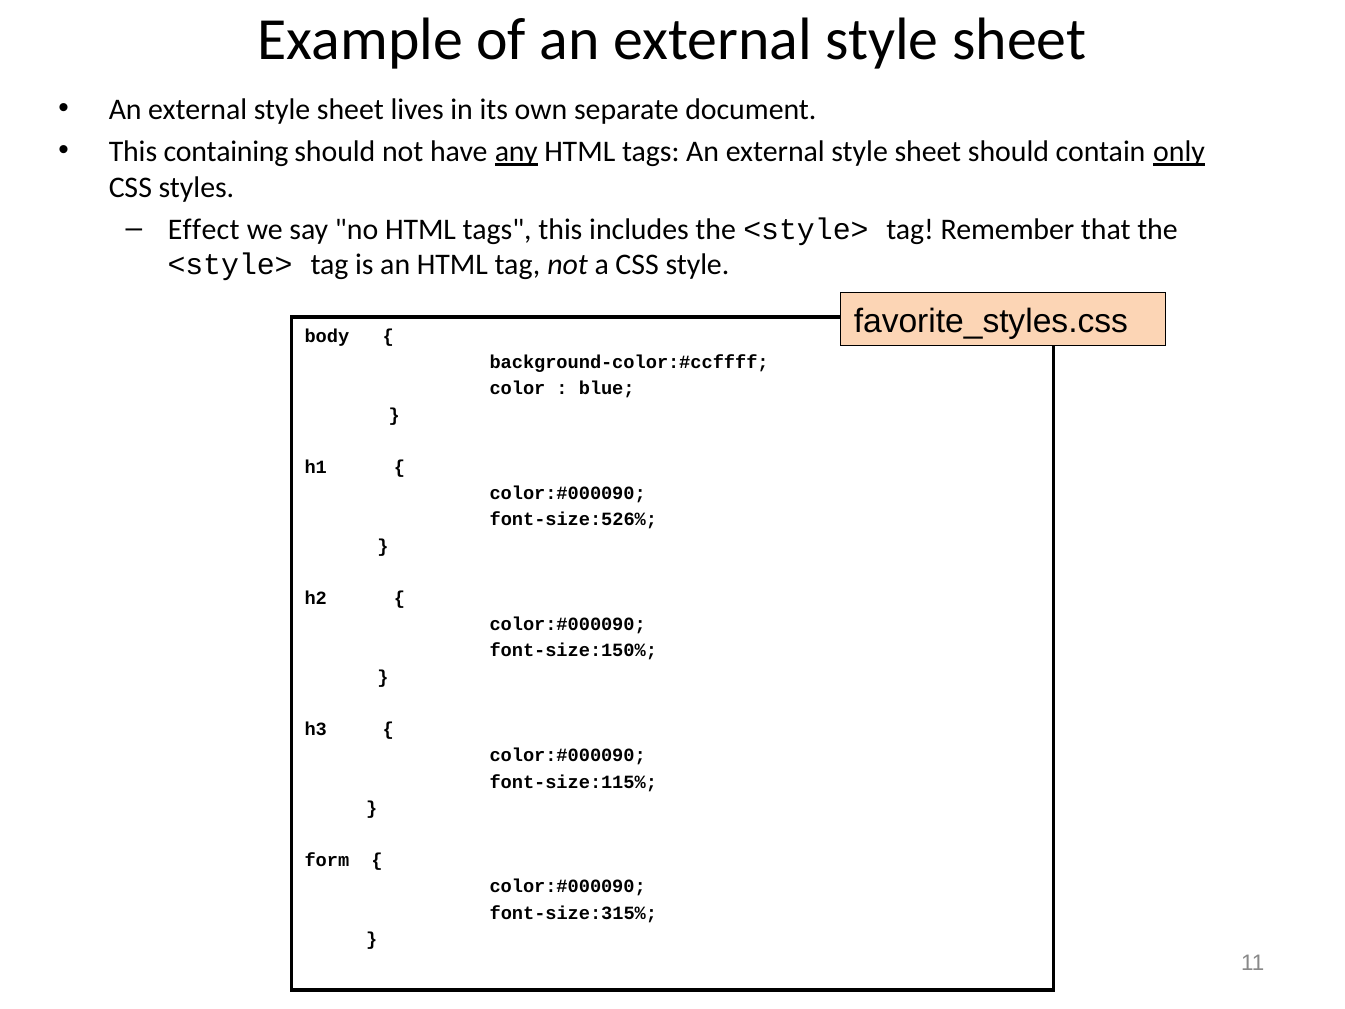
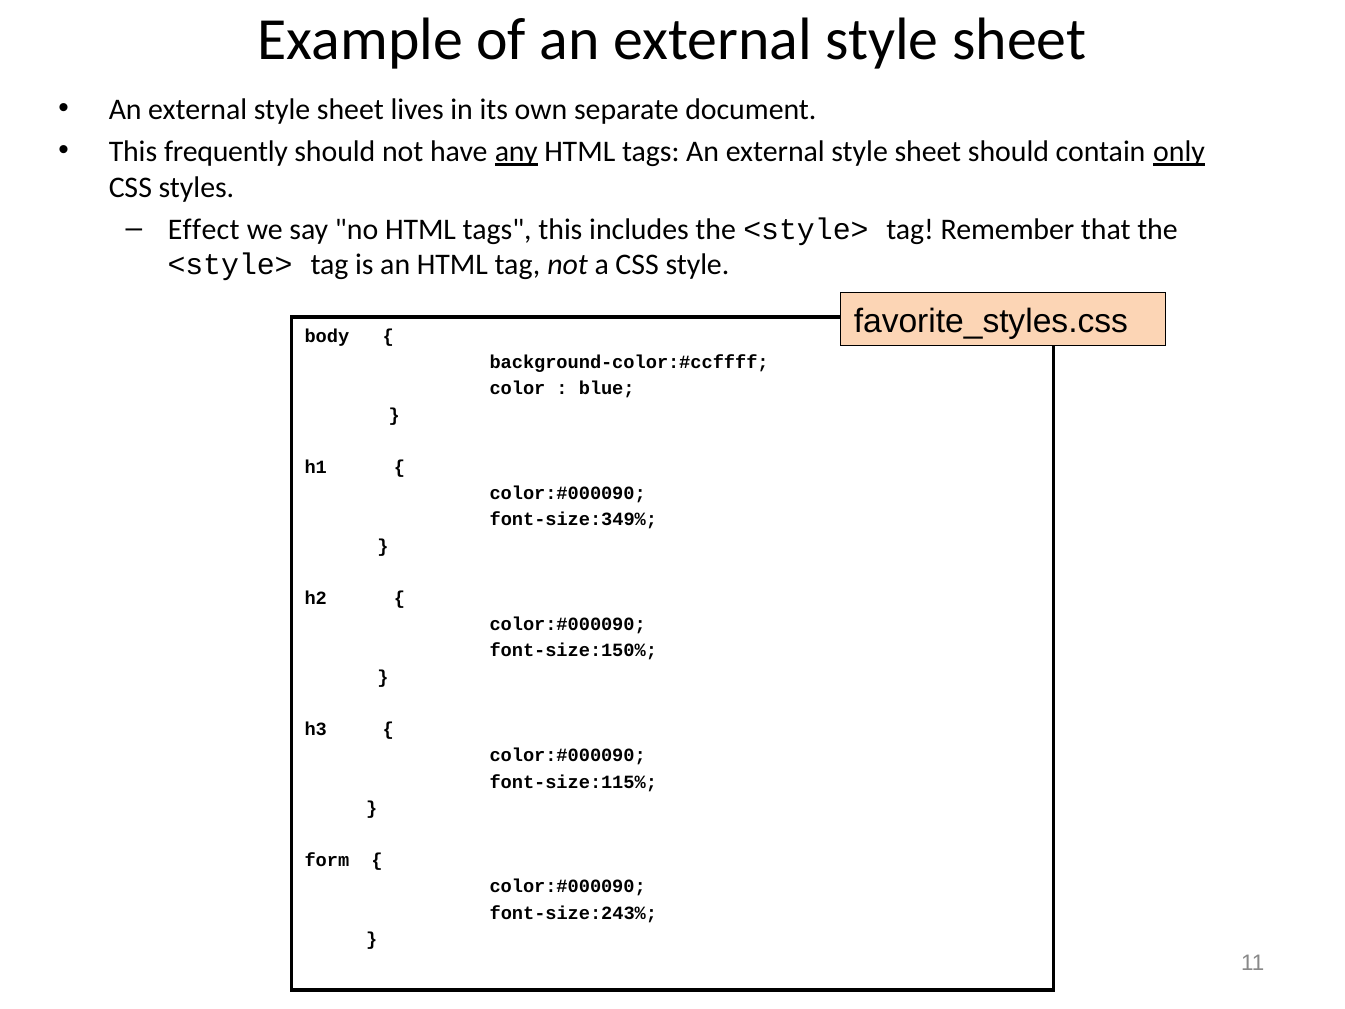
containing: containing -> frequently
font-size:526%: font-size:526% -> font-size:349%
font-size:315%: font-size:315% -> font-size:243%
